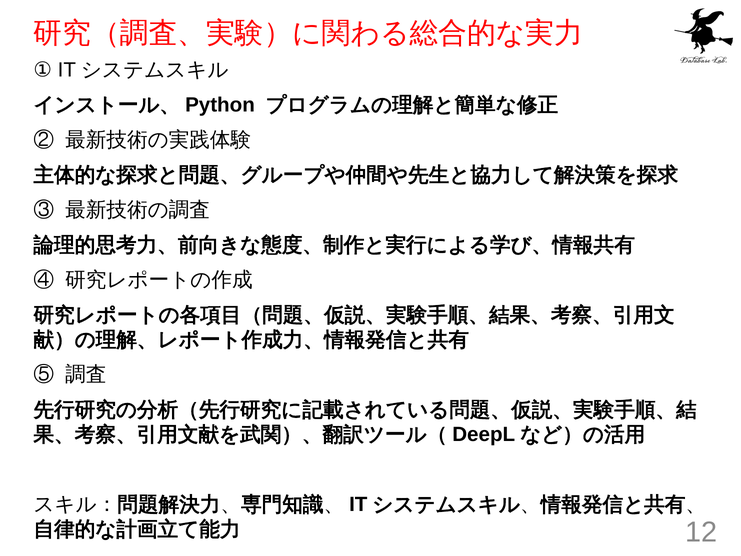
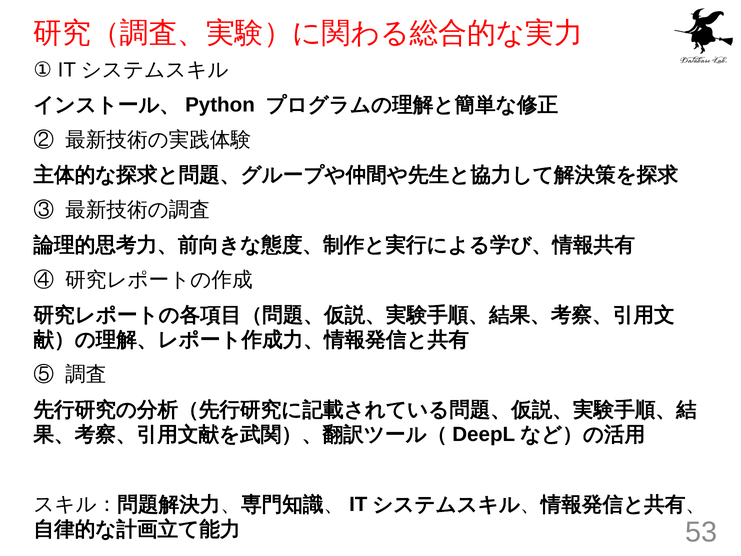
12: 12 -> 53
